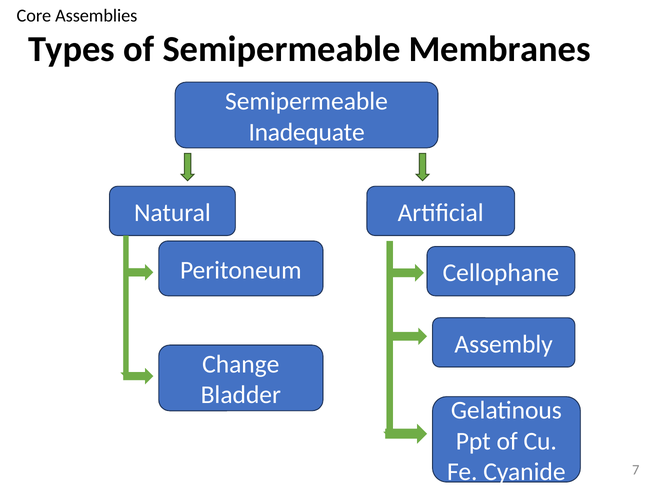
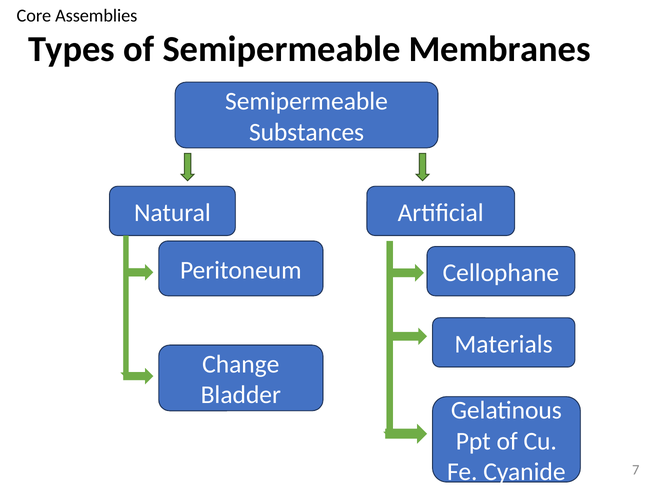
Inadequate: Inadequate -> Substances
Assembly: Assembly -> Materials
